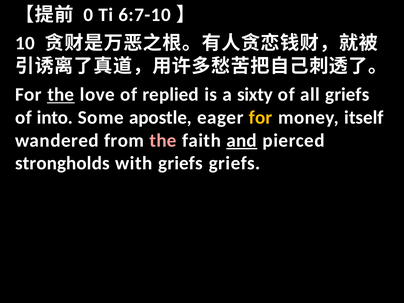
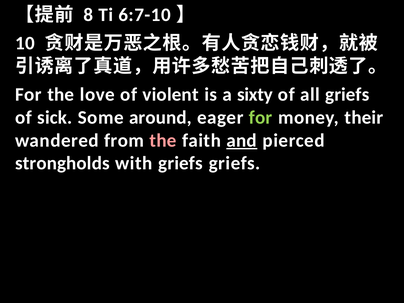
0: 0 -> 8
the at (61, 95) underline: present -> none
replied: replied -> violent
into: into -> sick
apostle: apostle -> around
for at (261, 118) colour: yellow -> light green
itself: itself -> their
